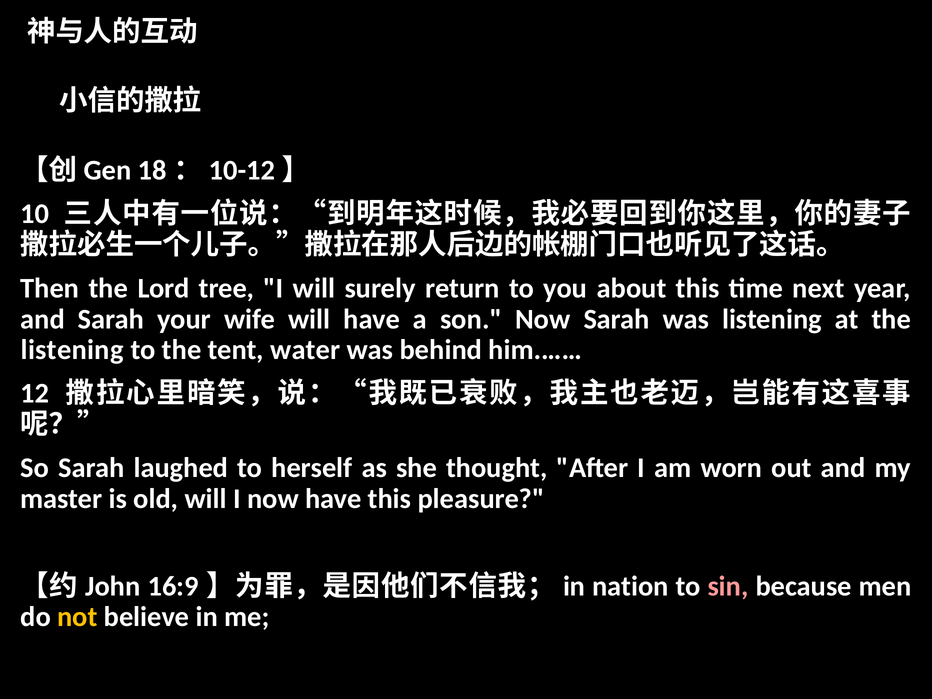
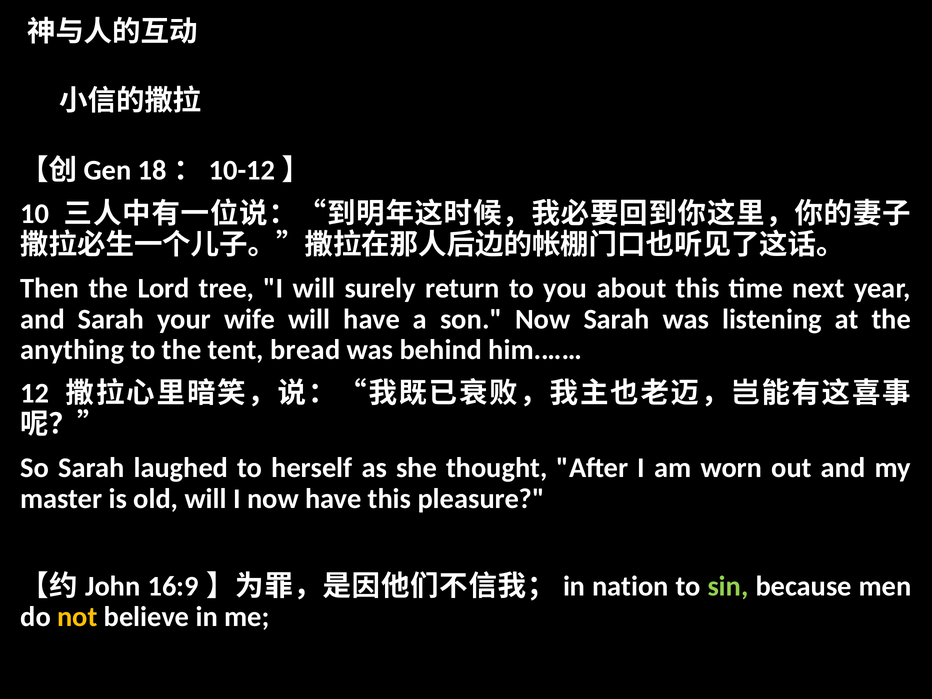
listening at (72, 350): listening -> anything
water: water -> bread
sin colour: pink -> light green
